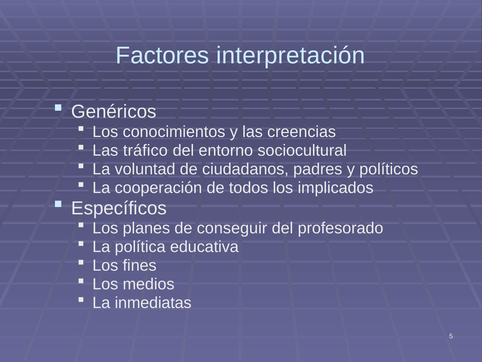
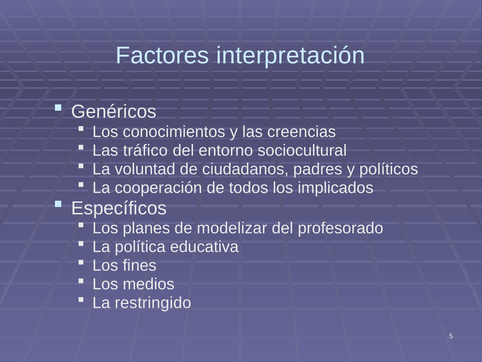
conseguir: conseguir -> modelizar
inmediatas: inmediatas -> restringido
